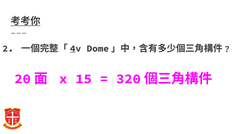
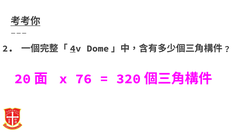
15: 15 -> 76
